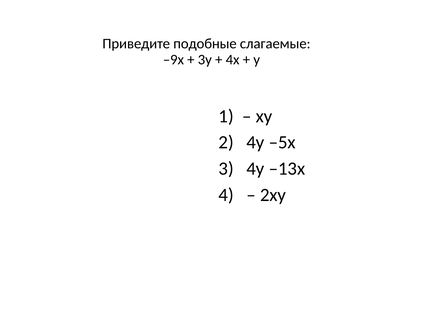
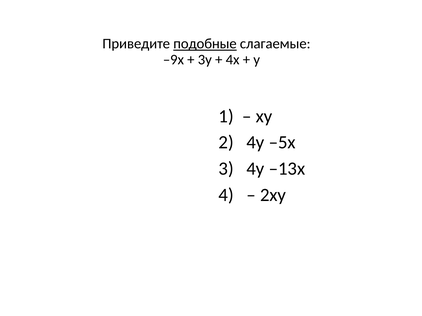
подобные underline: none -> present
